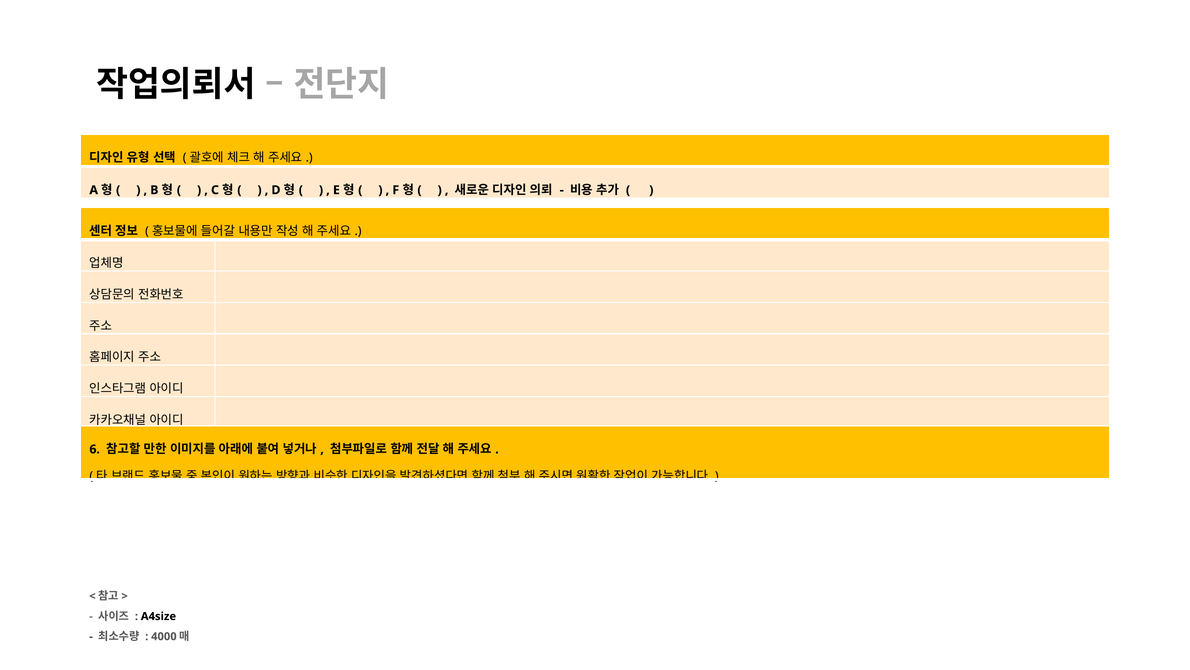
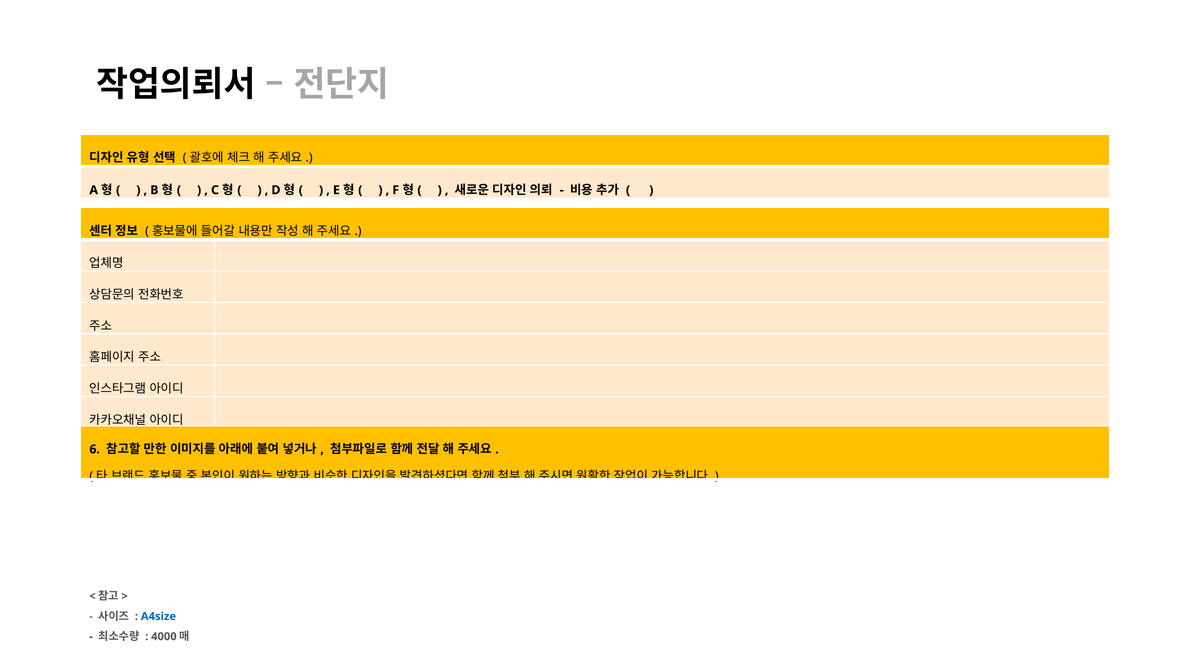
A4size colour: black -> blue
